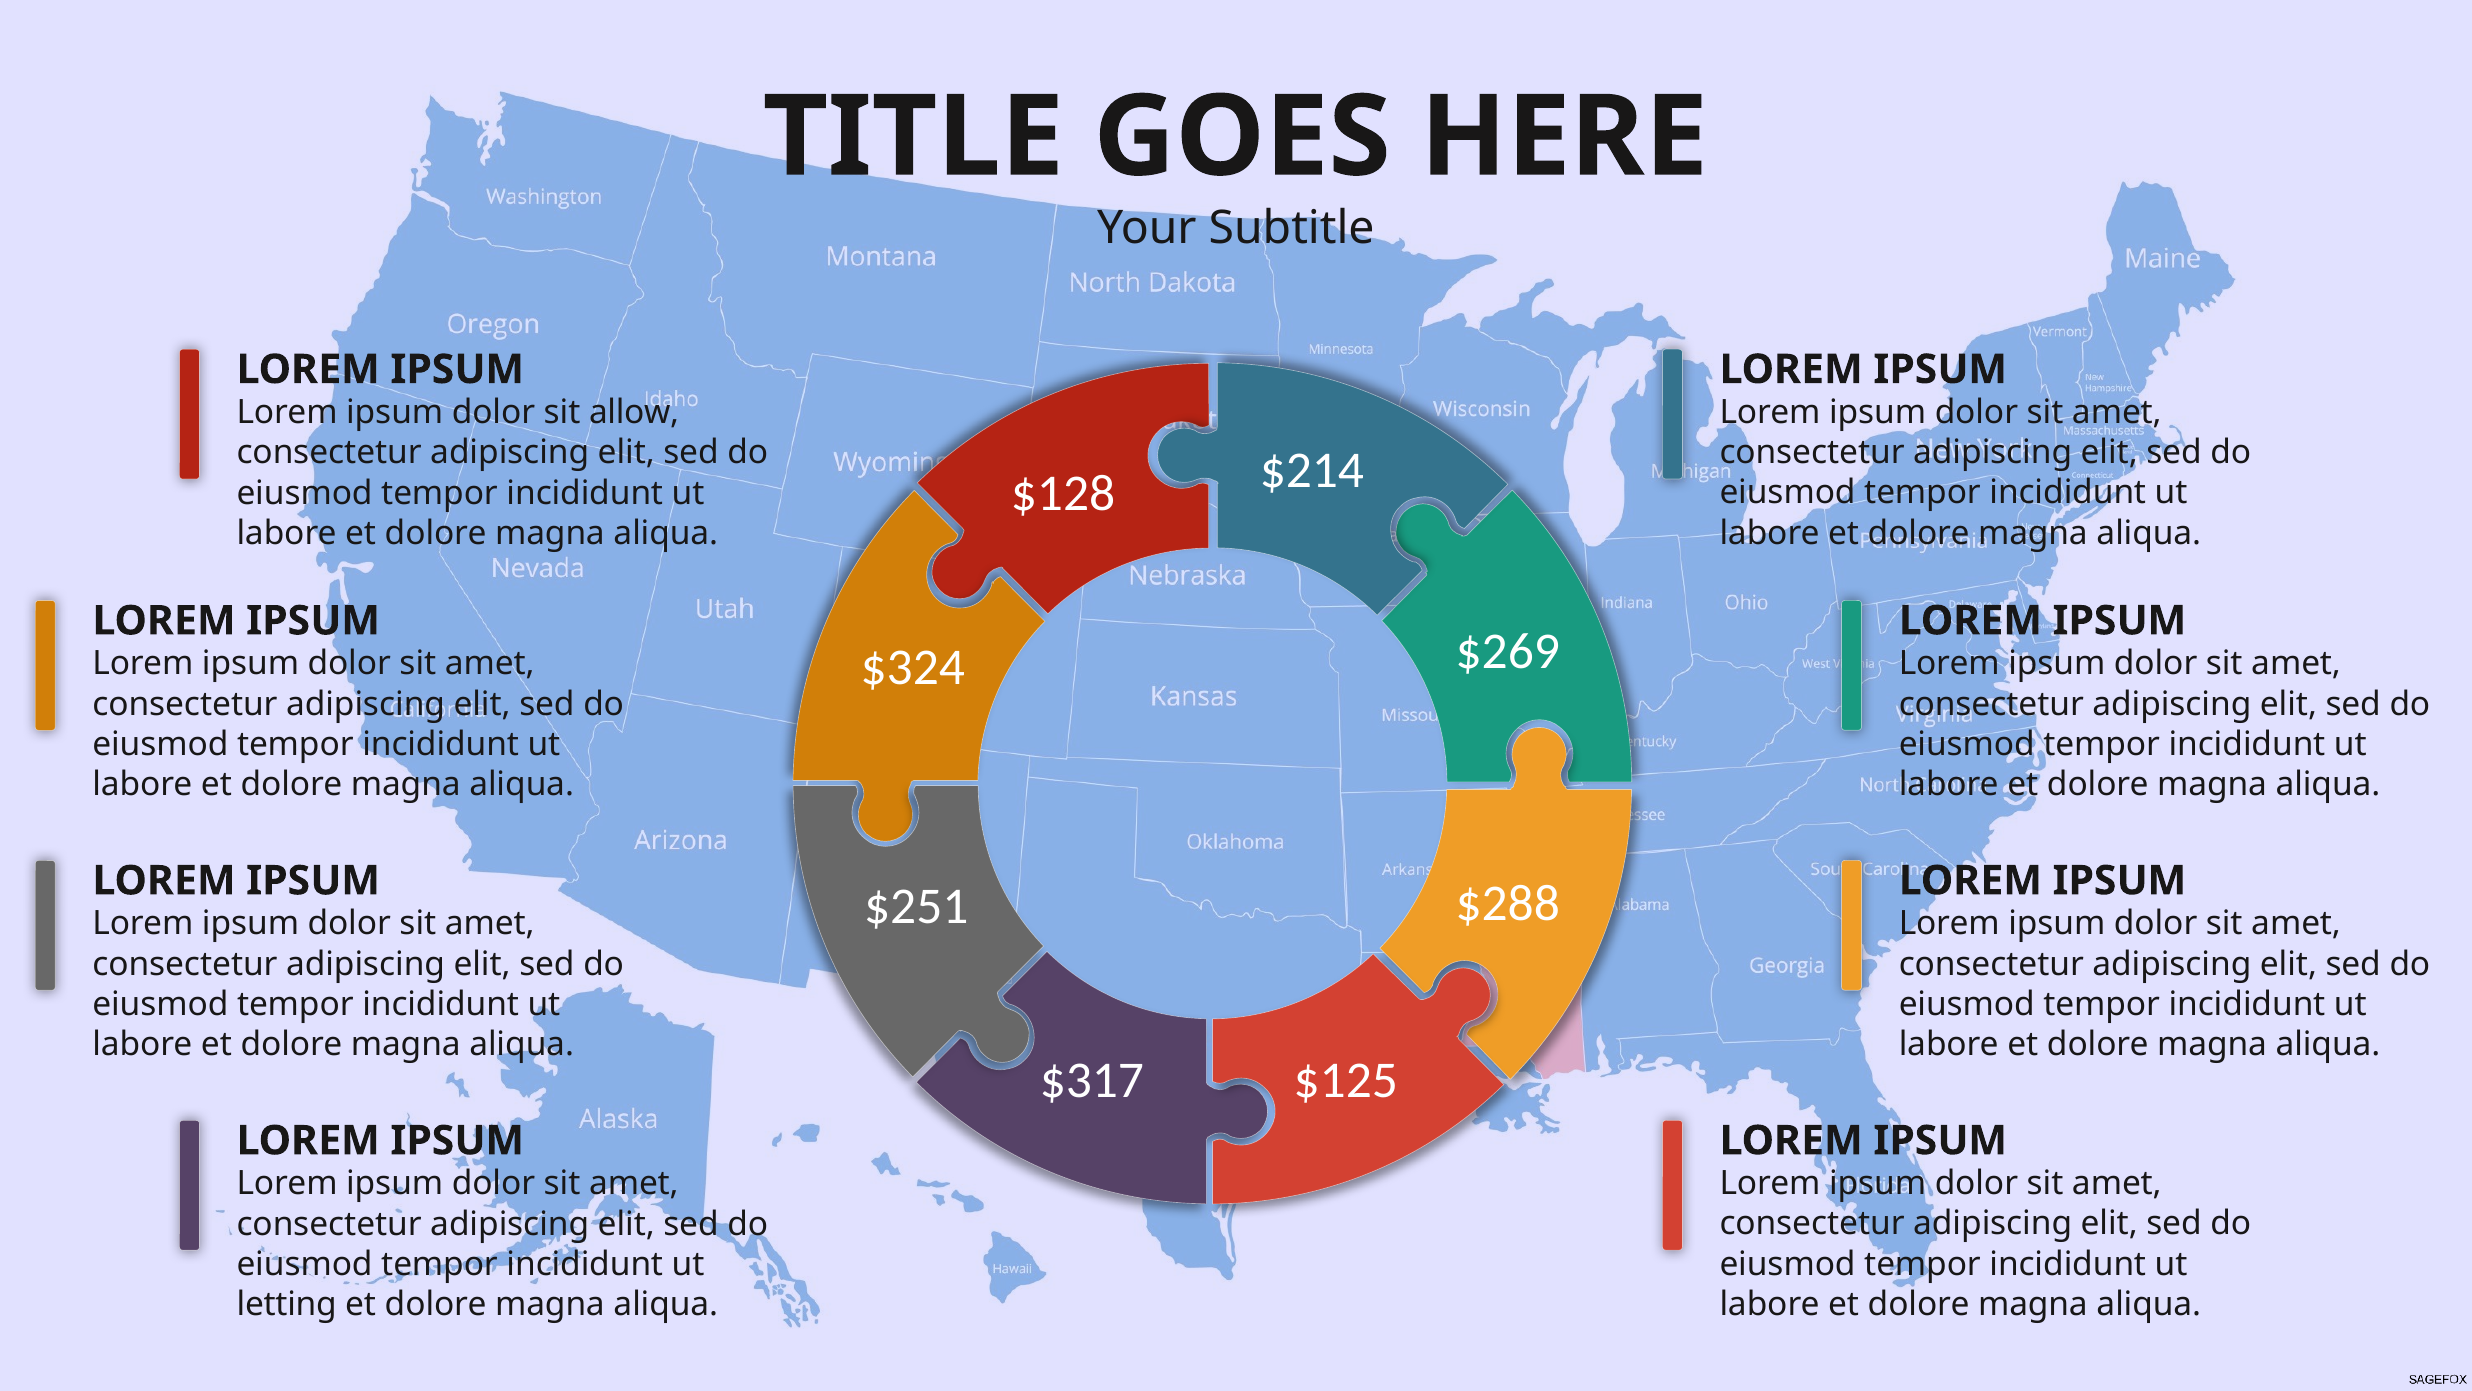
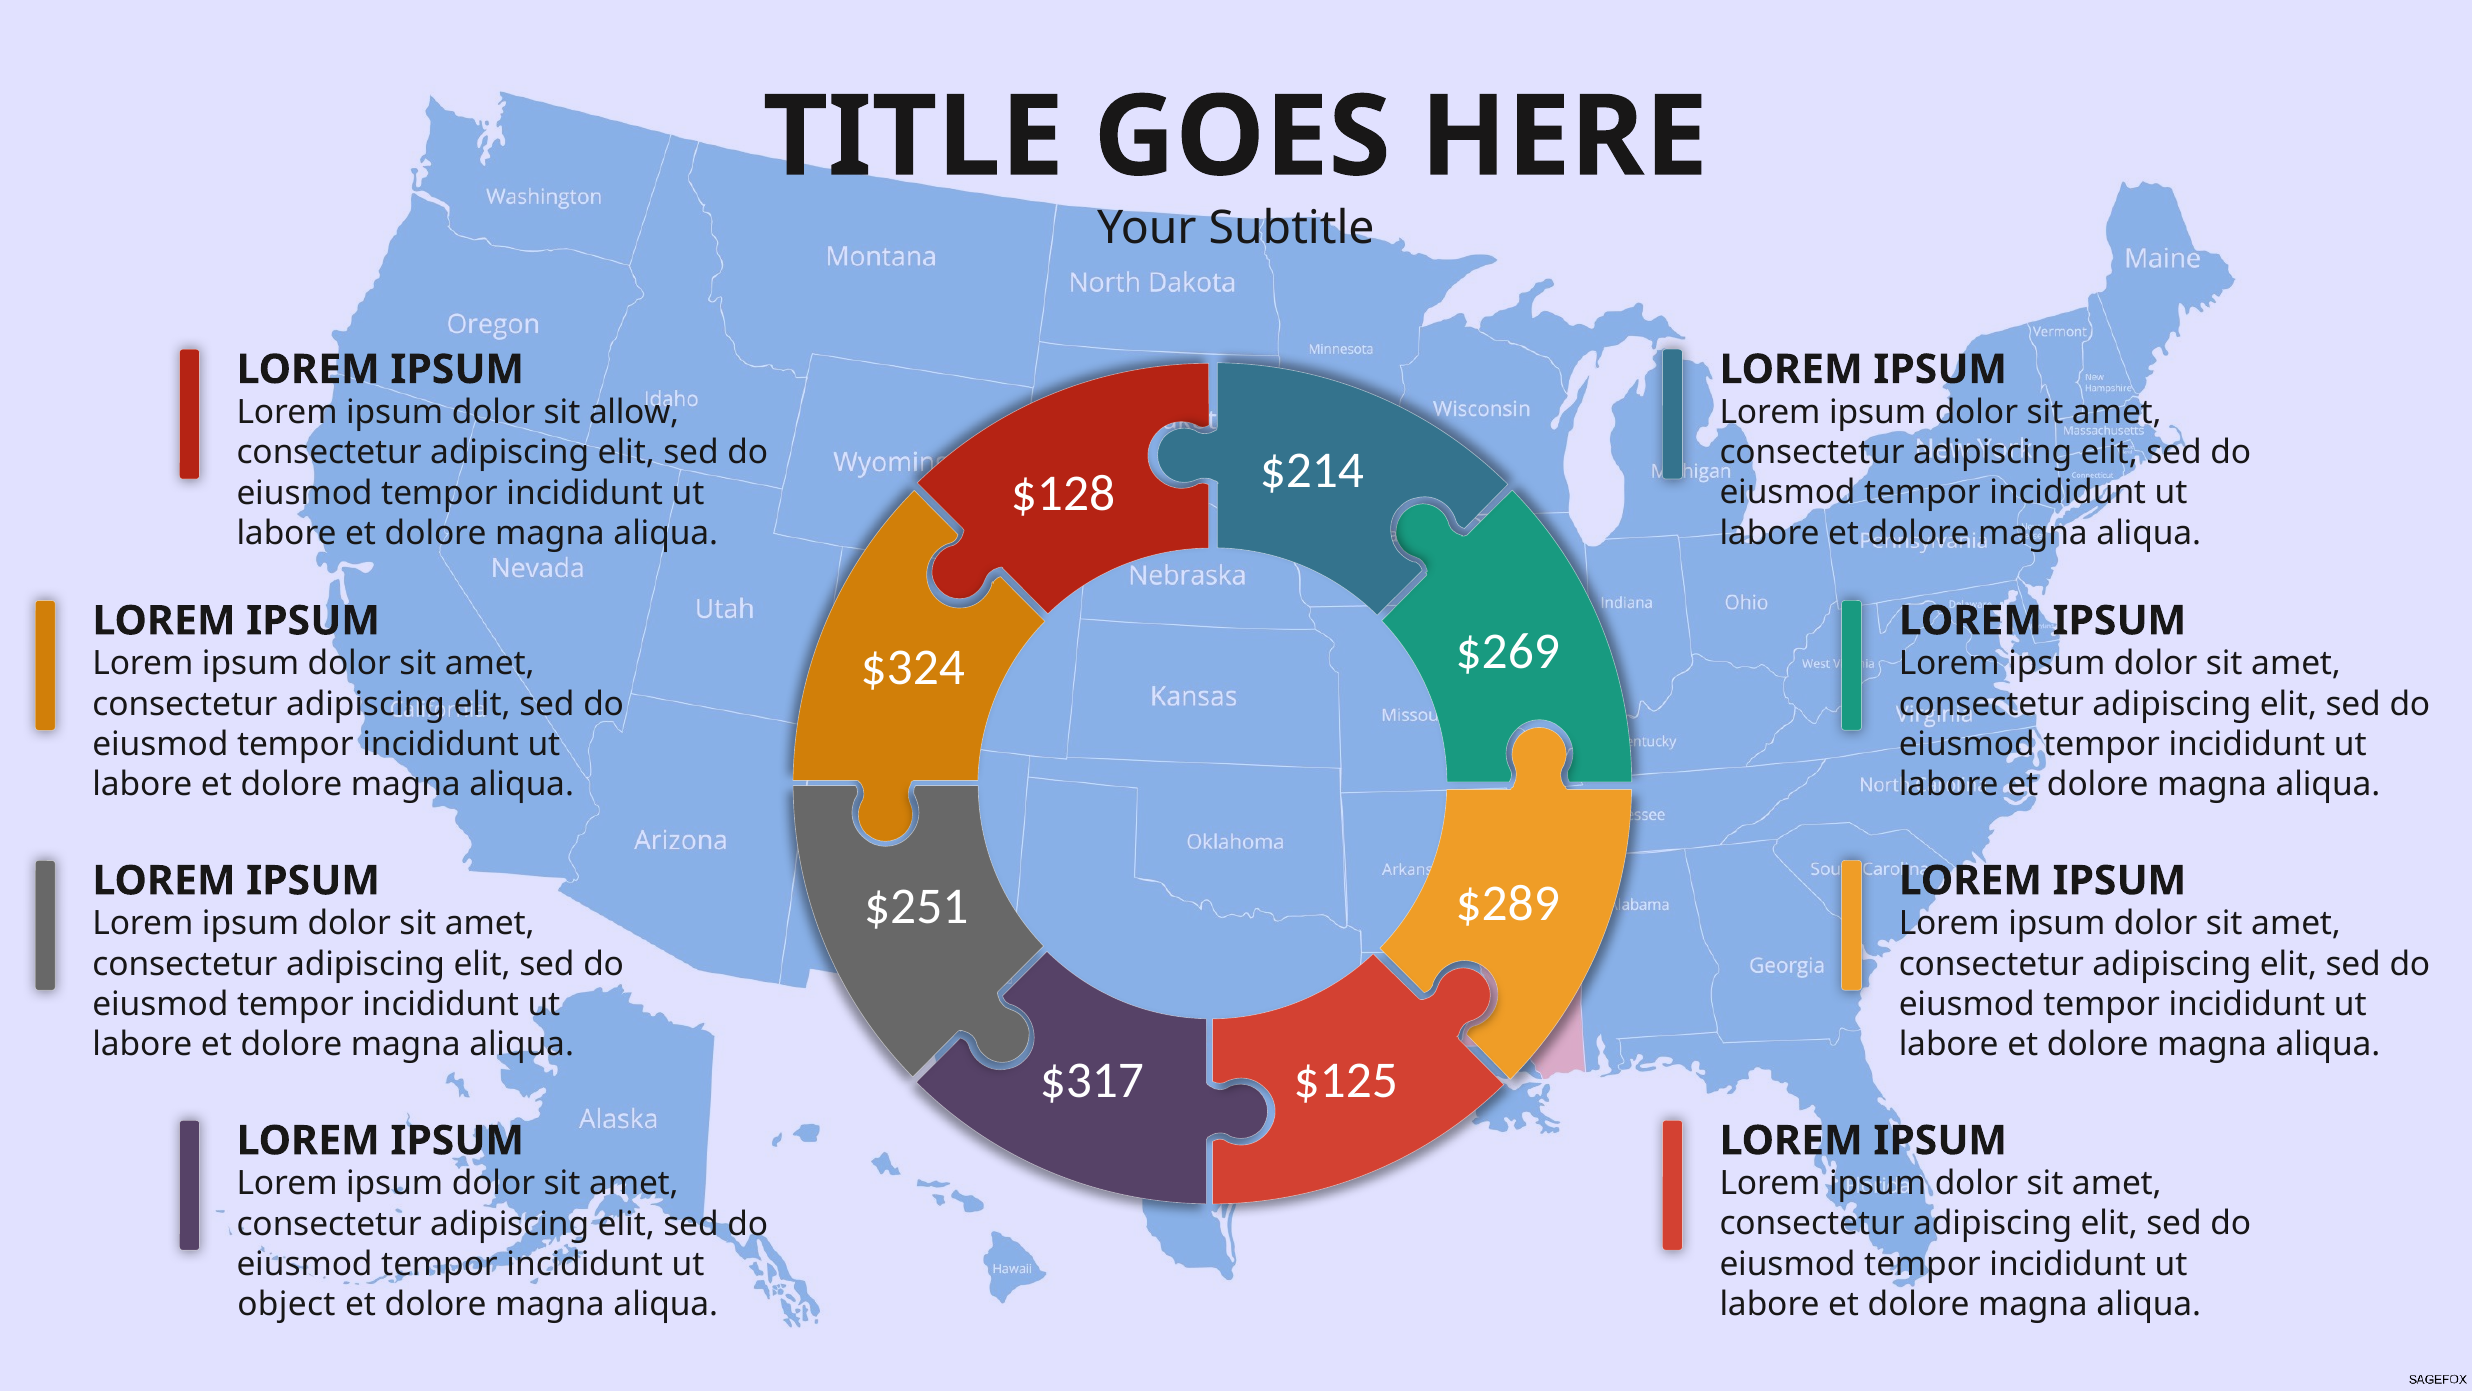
$288: $288 -> $289
letting: letting -> object
